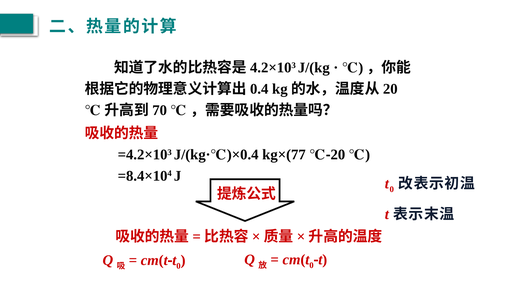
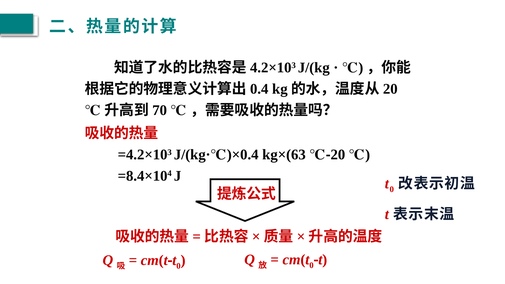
kg×(77: kg×(77 -> kg×(63
